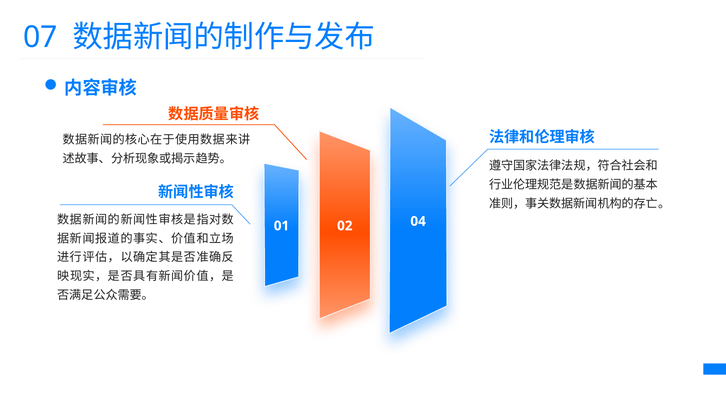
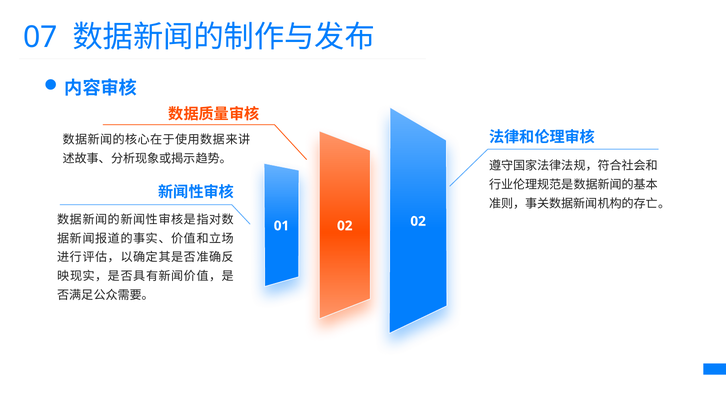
02 04: 04 -> 02
